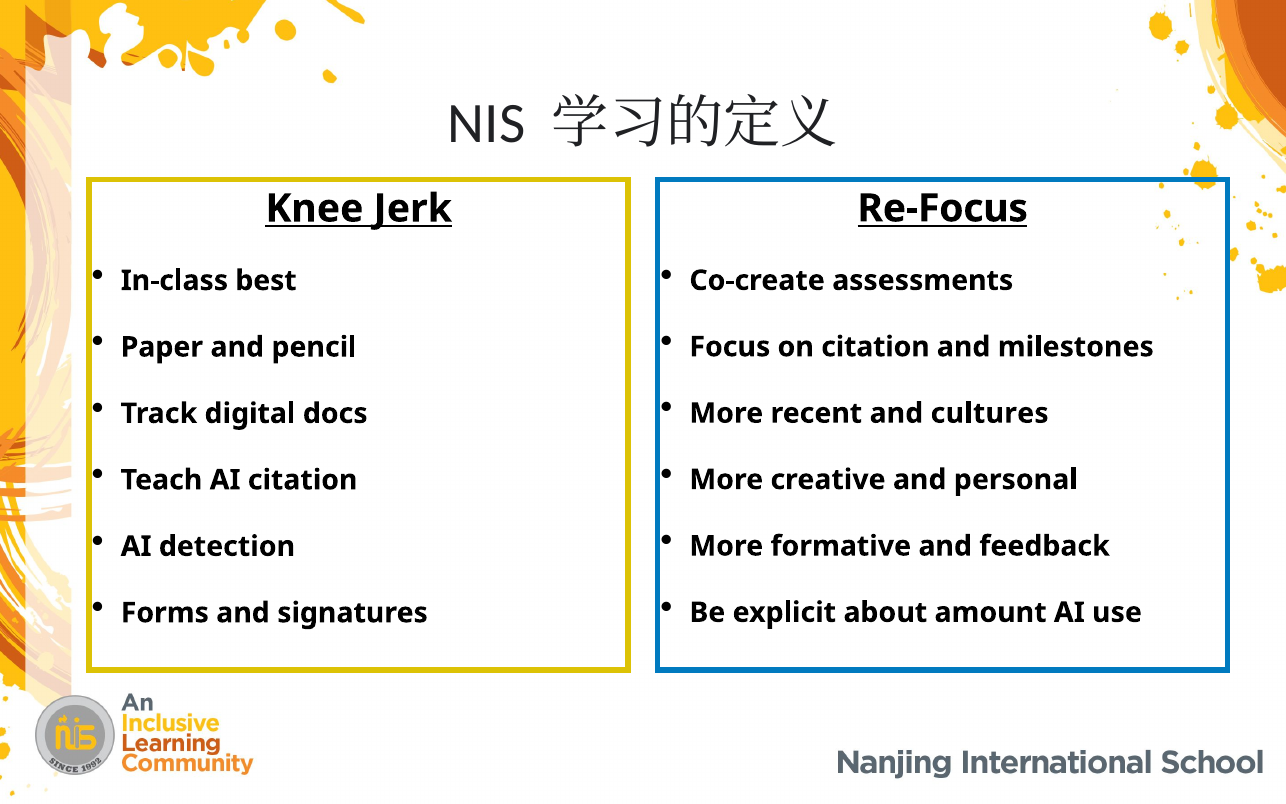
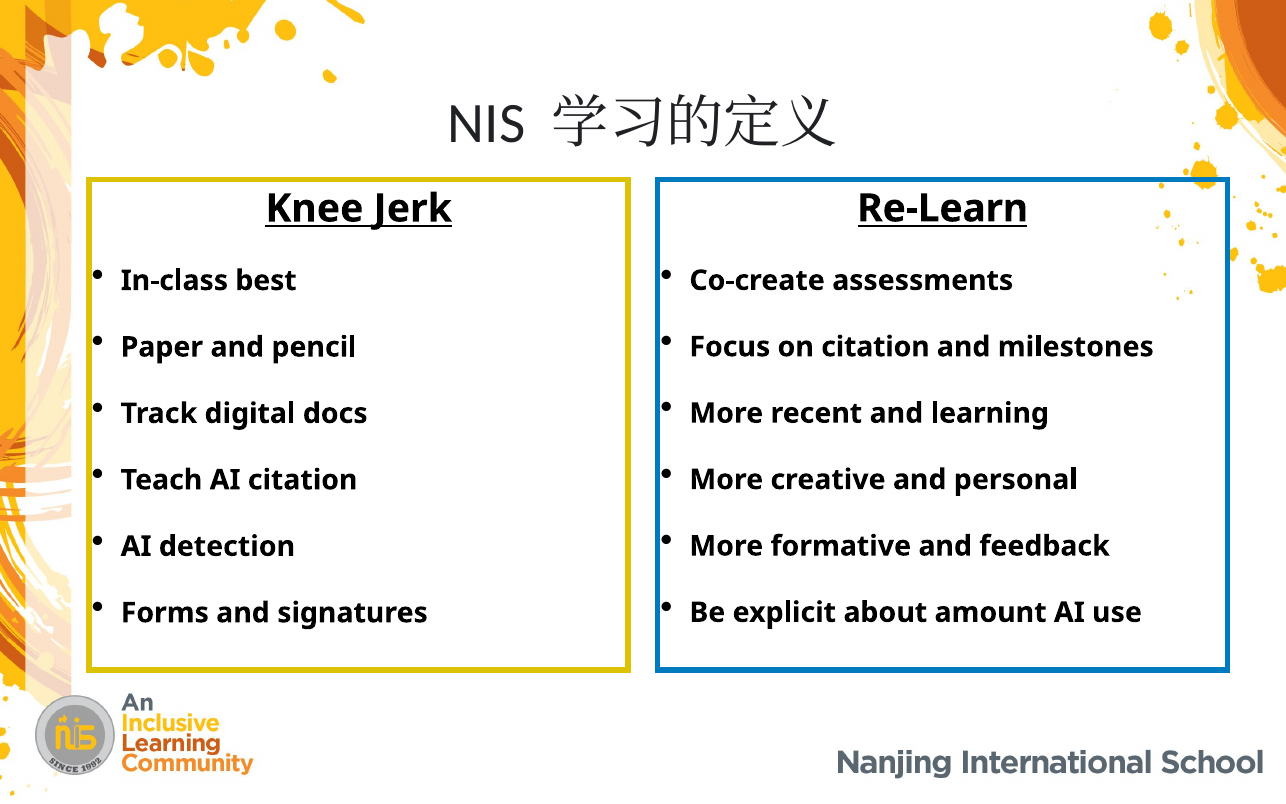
Re-Focus: Re-Focus -> Re-Learn
cultures: cultures -> learning
